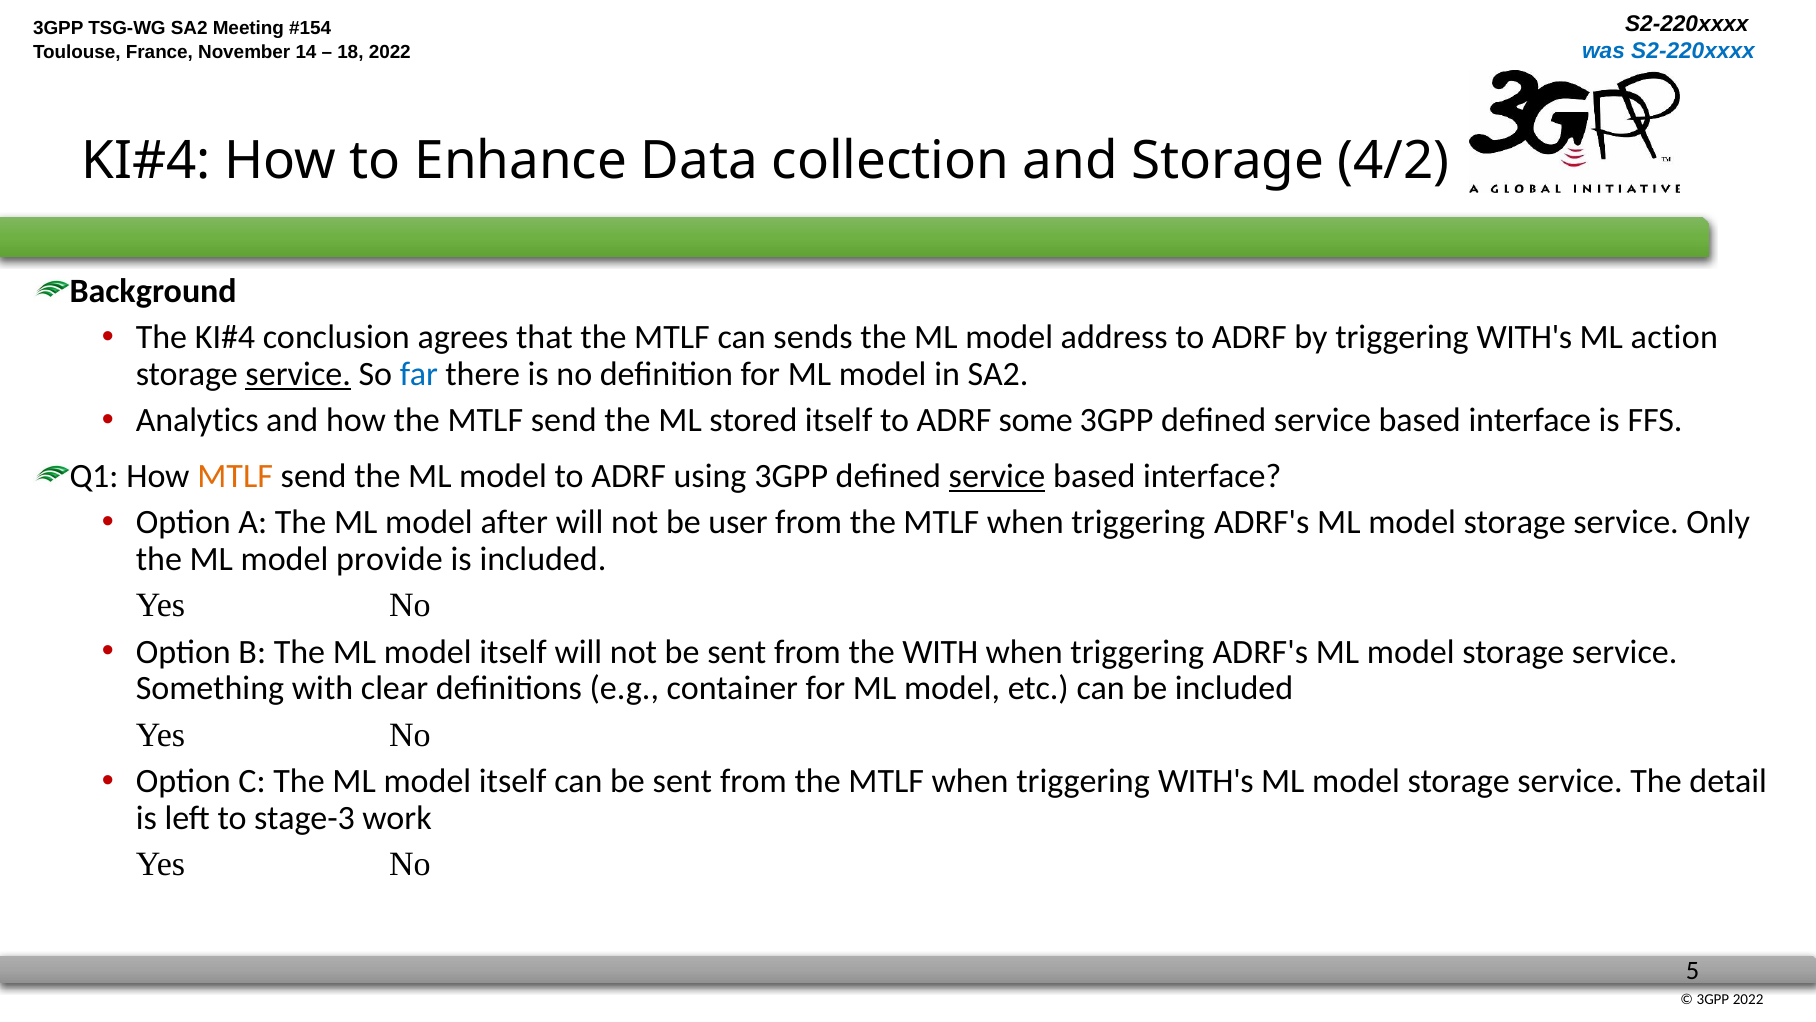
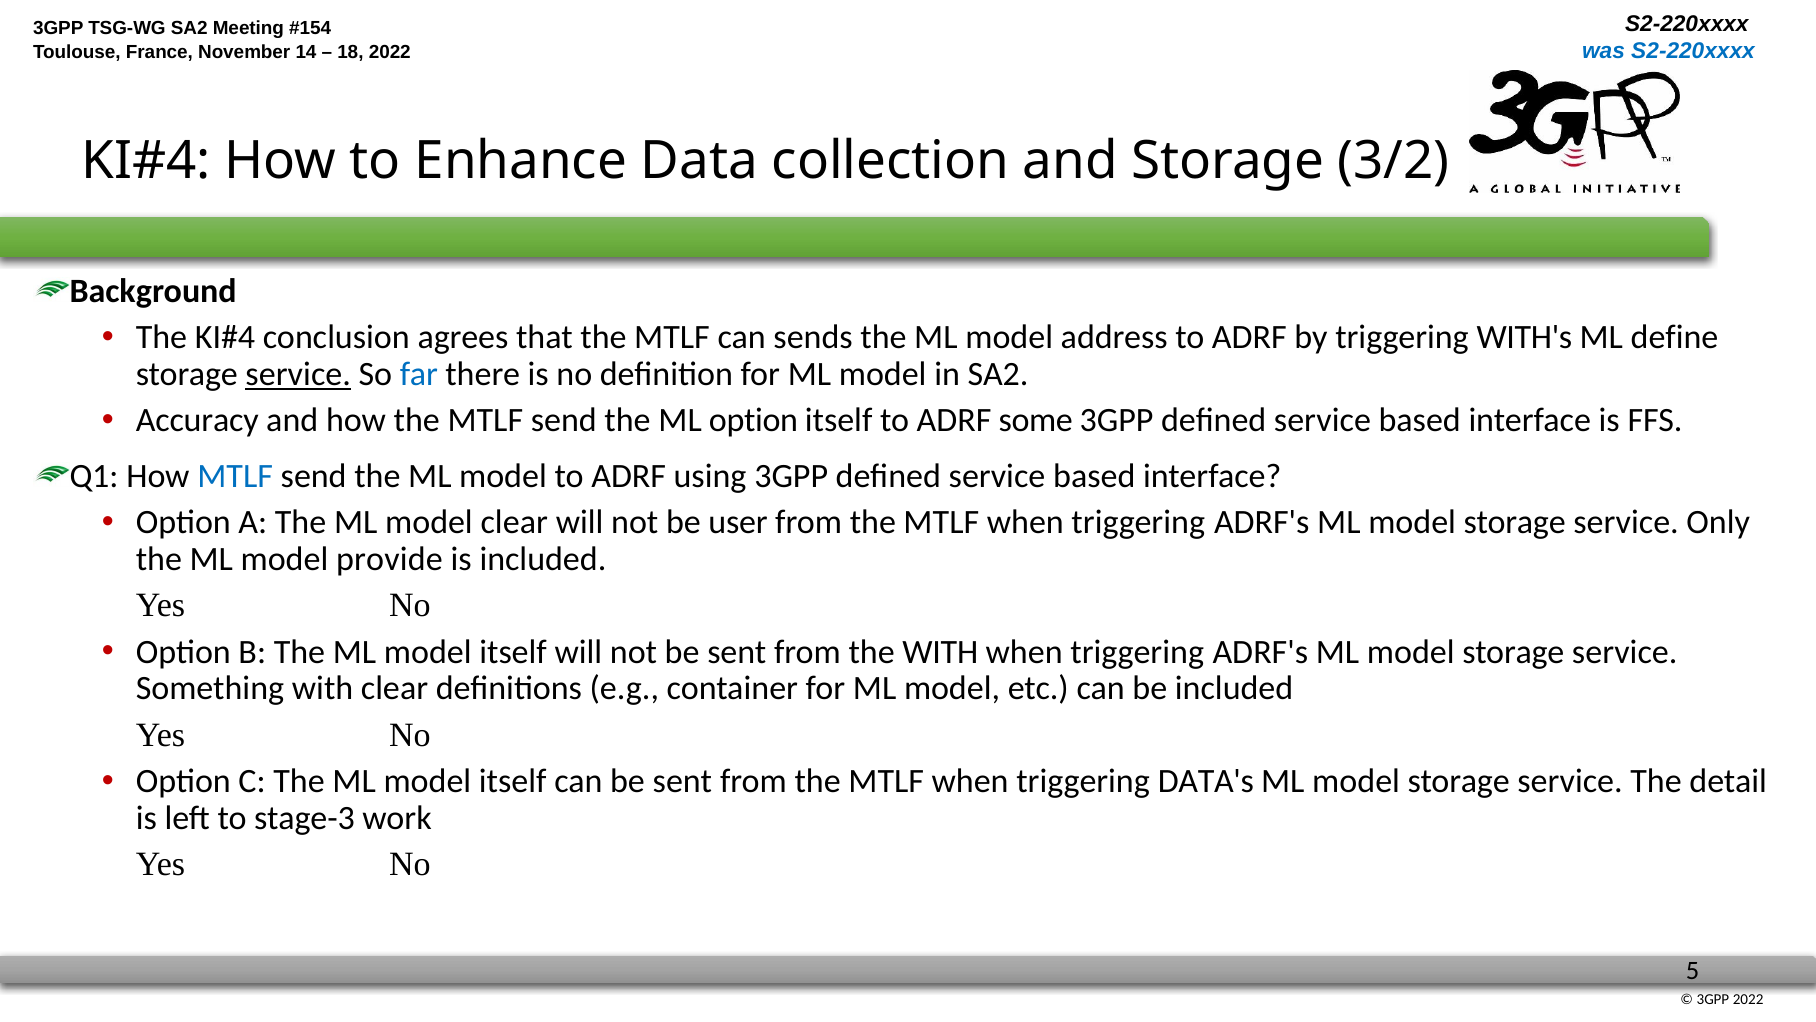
4/2: 4/2 -> 3/2
action: action -> define
Analytics: Analytics -> Accuracy
ML stored: stored -> option
MTLF at (235, 476) colour: orange -> blue
service at (997, 476) underline: present -> none
model after: after -> clear
when triggering WITH's: WITH's -> DATA's
